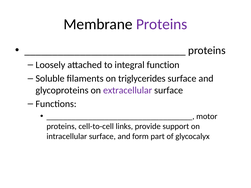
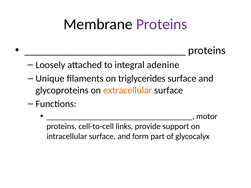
function: function -> adenine
Soluble: Soluble -> Unique
extracellular colour: purple -> orange
